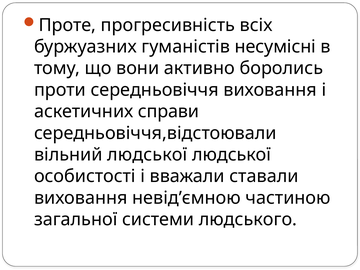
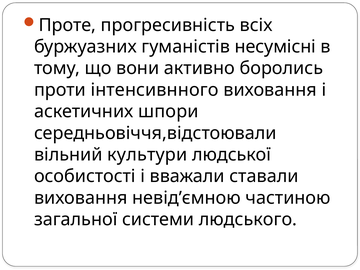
середньовіччя: середньовіччя -> інтенсивнного
справи: справи -> шпори
вільний людської: людської -> культури
